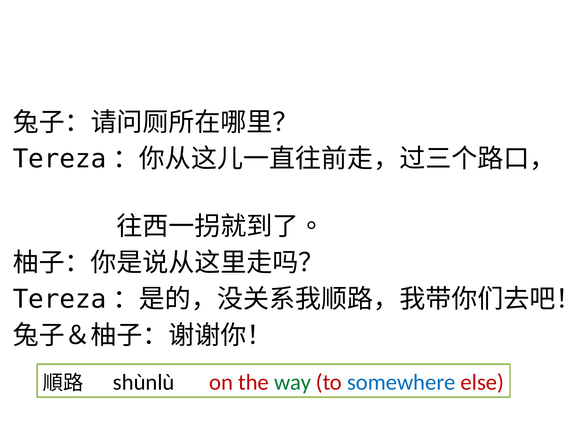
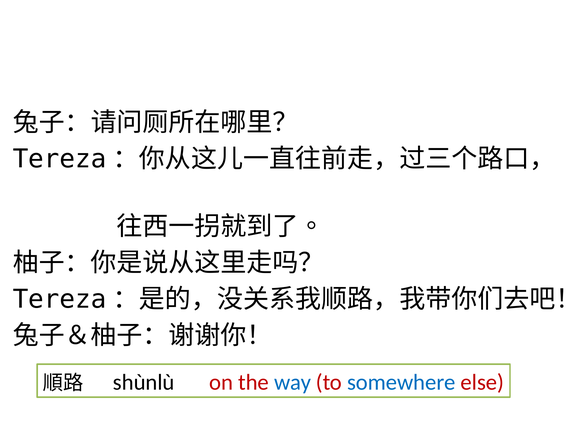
way colour: green -> blue
